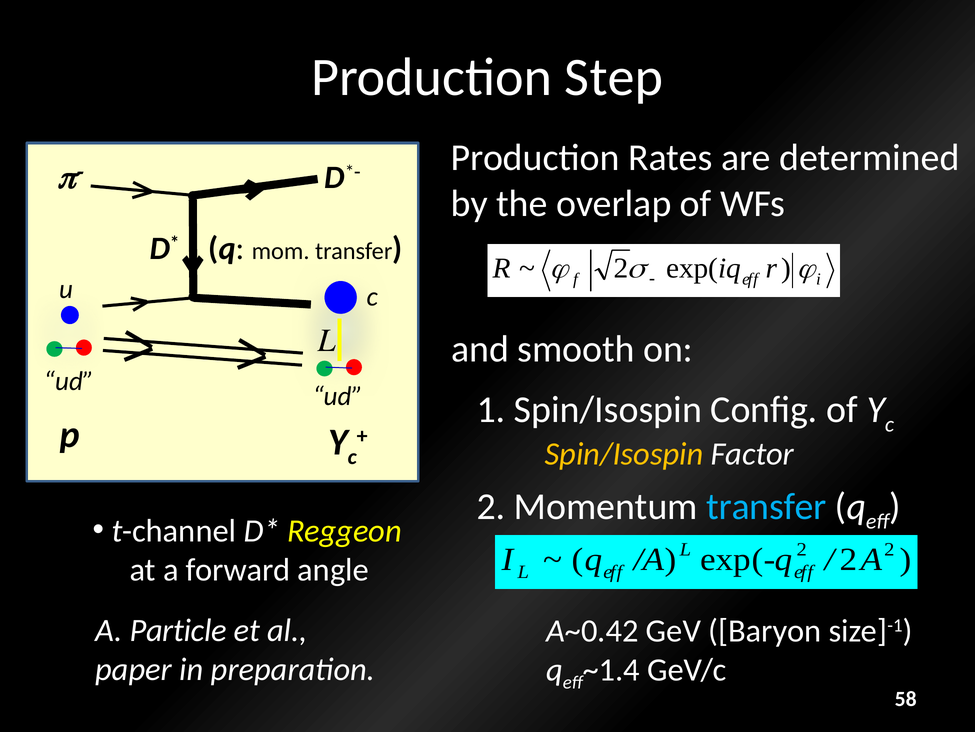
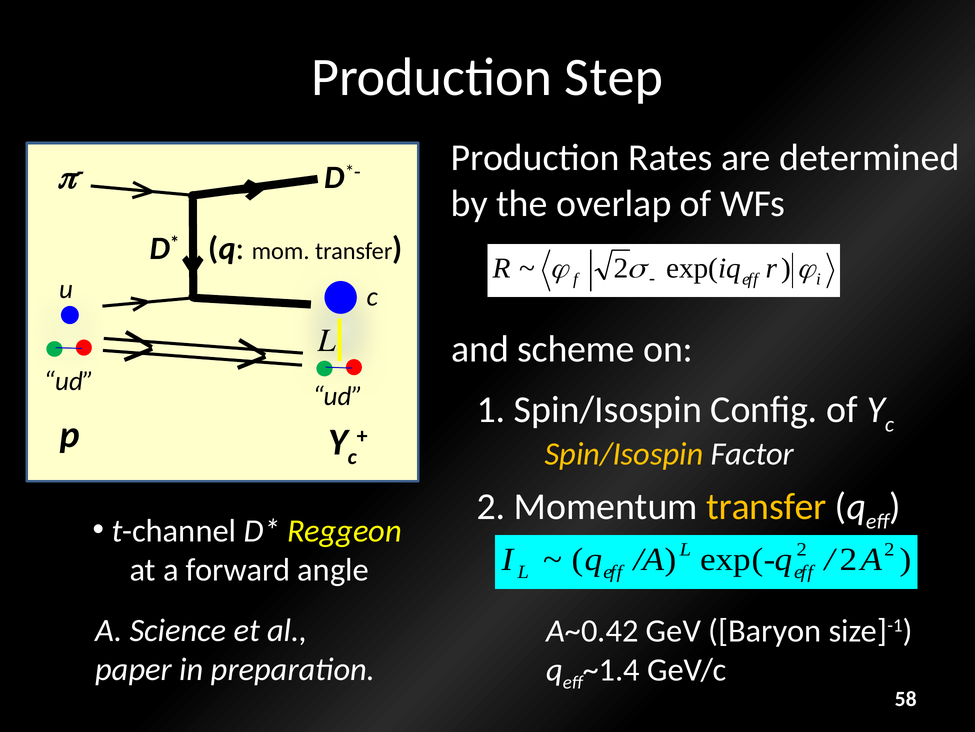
smooth: smooth -> scheme
transfer at (766, 506) colour: light blue -> yellow
Particle: Particle -> Science
